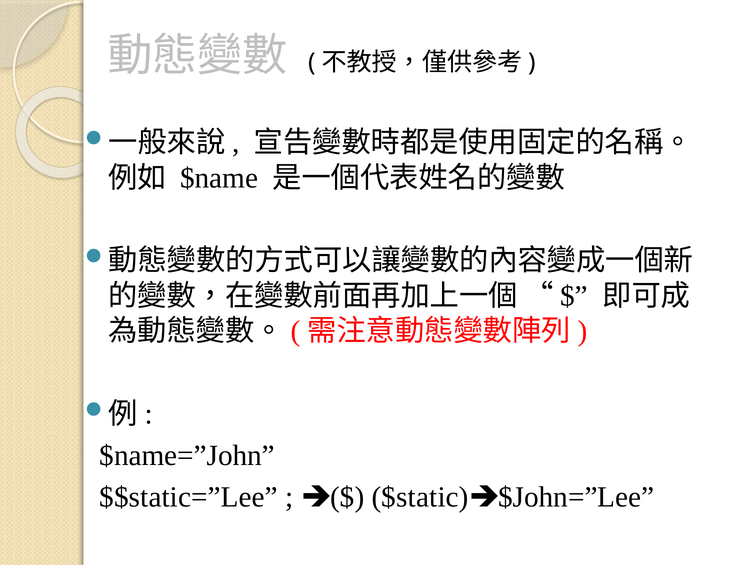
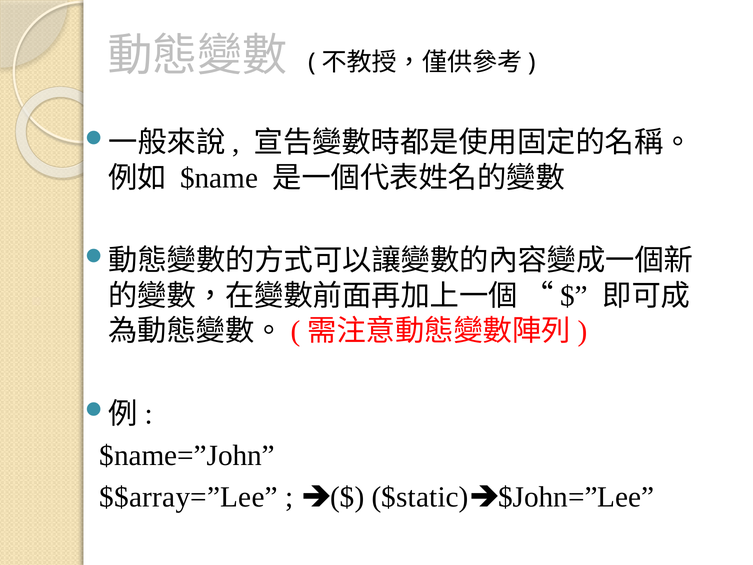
$$static=”Lee: $$static=”Lee -> $$array=”Lee
